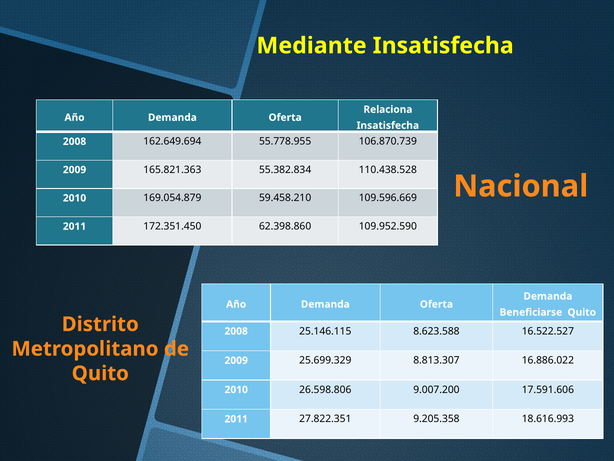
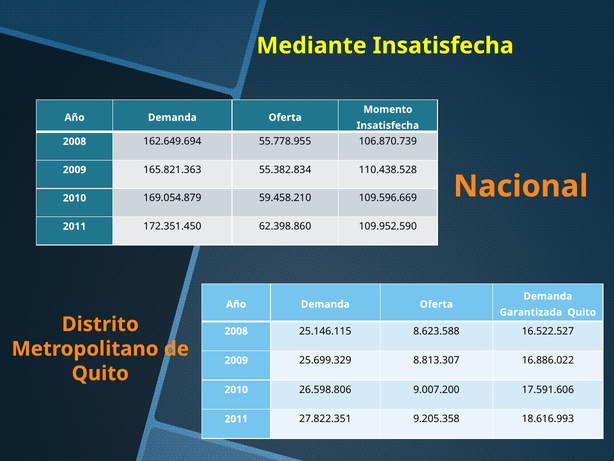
Relaciona: Relaciona -> Momento
Beneficiarse: Beneficiarse -> Garantizada
